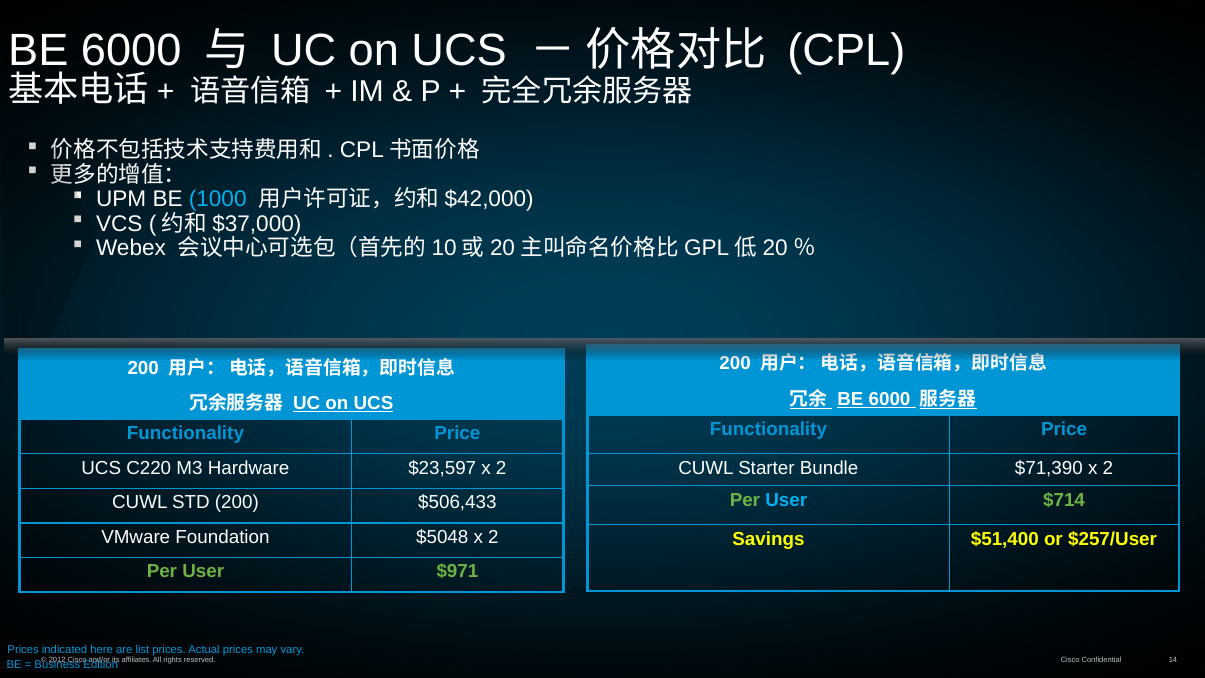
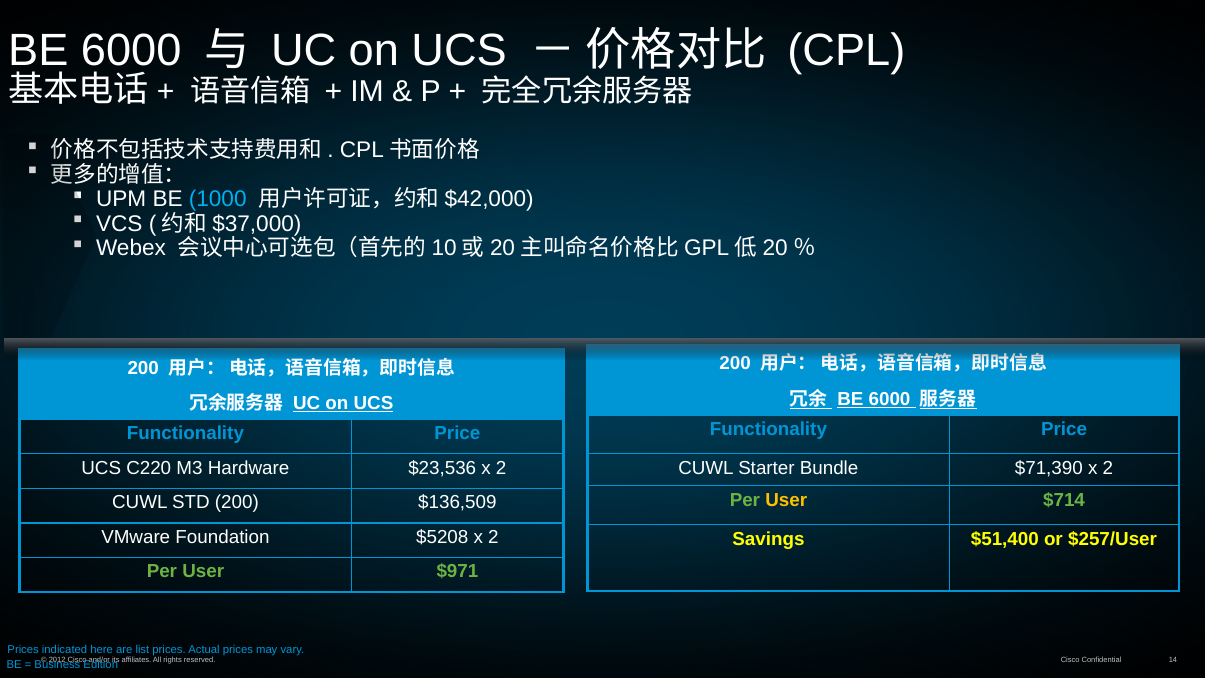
$23,597: $23,597 -> $23,536
User at (786, 500) colour: light blue -> yellow
$506,433: $506,433 -> $136,509
$5048: $5048 -> $5208
